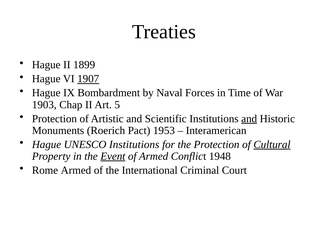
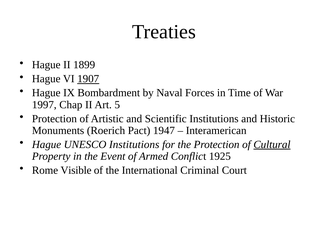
1903: 1903 -> 1997
and at (249, 119) underline: present -> none
1953: 1953 -> 1947
Event underline: present -> none
1948: 1948 -> 1925
Rome Armed: Armed -> Visible
